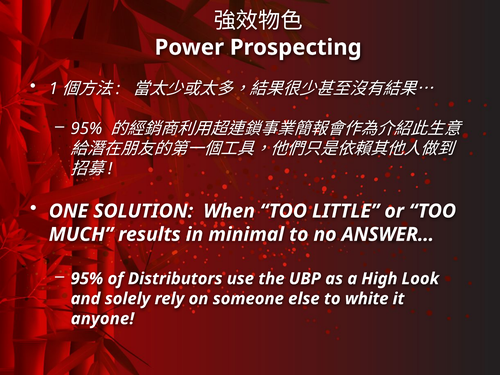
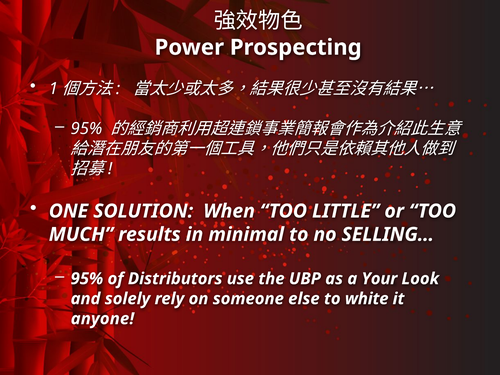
ANSWER…: ANSWER… -> SELLING…
High: High -> Your
